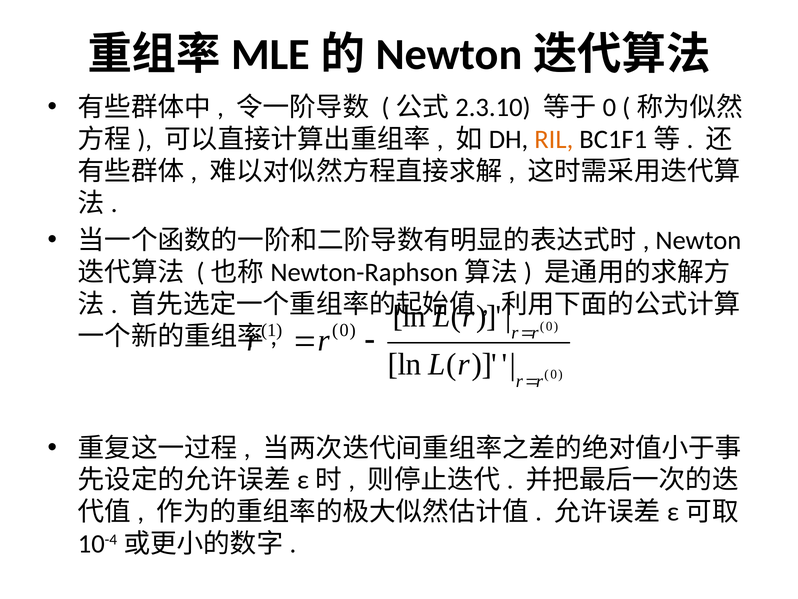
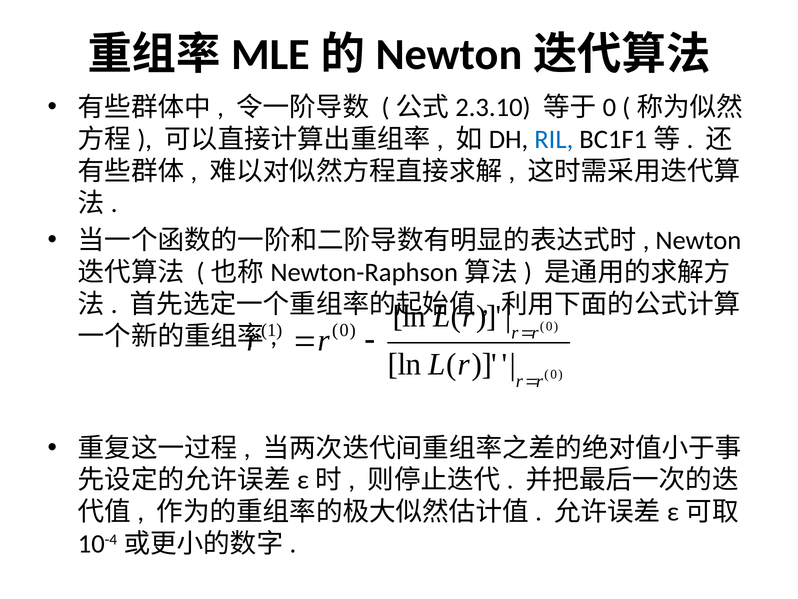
RIL colour: orange -> blue
